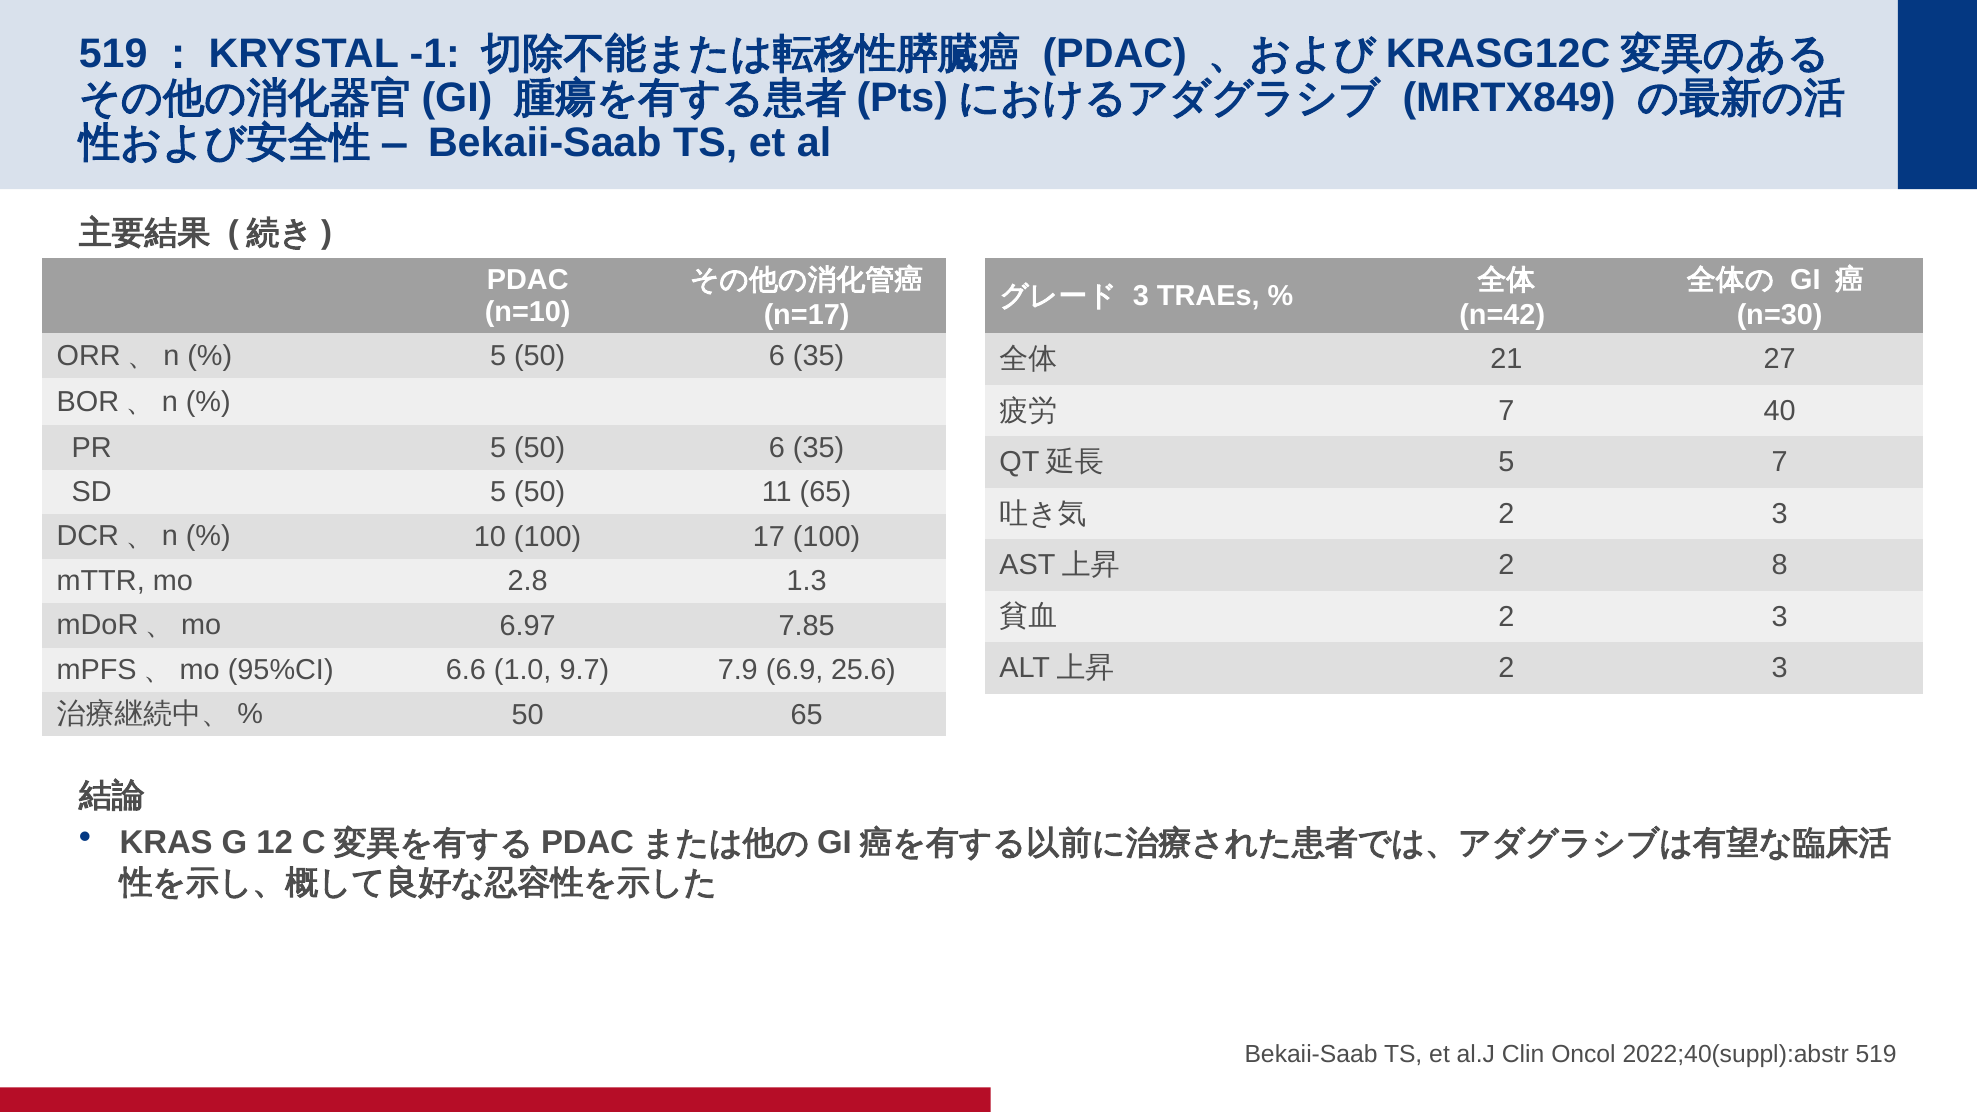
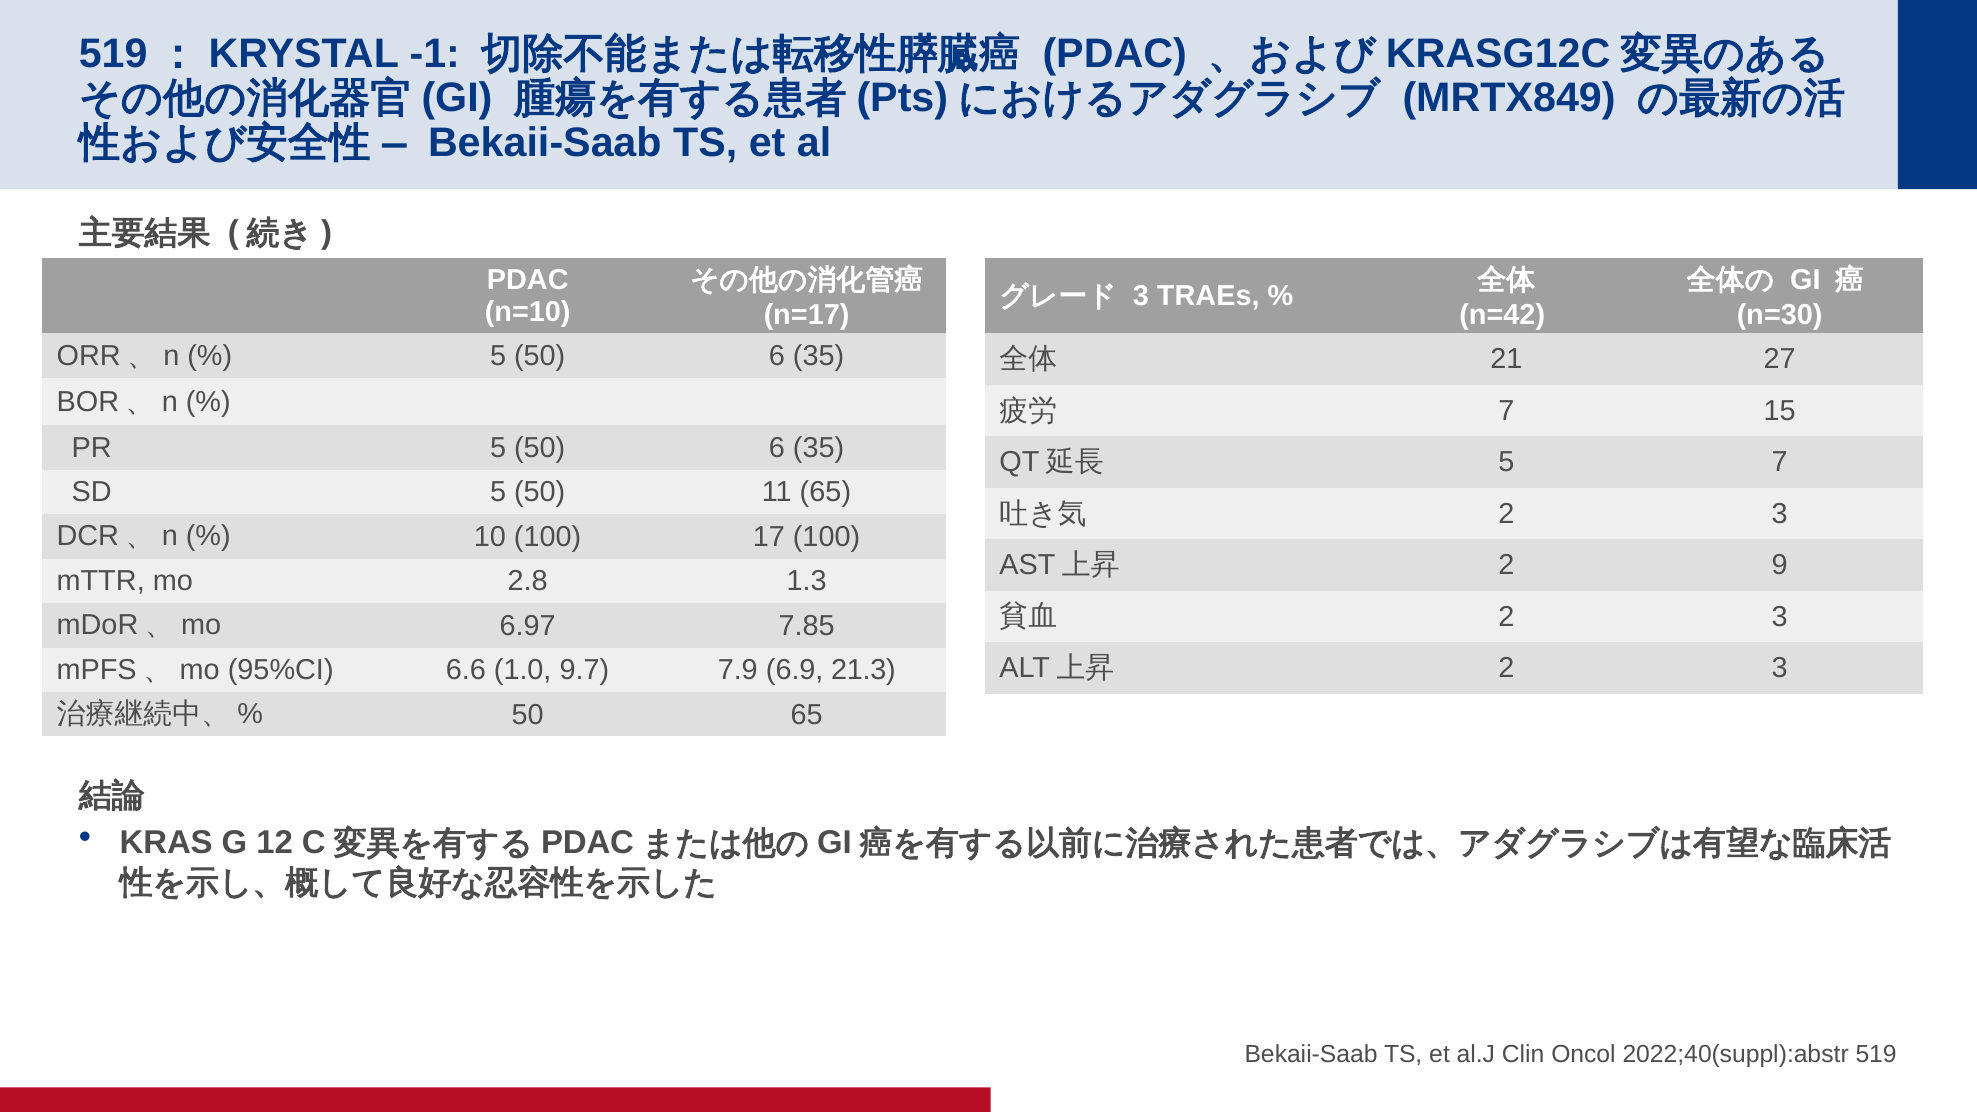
40: 40 -> 15
8: 8 -> 9
25.6: 25.6 -> 21.3
